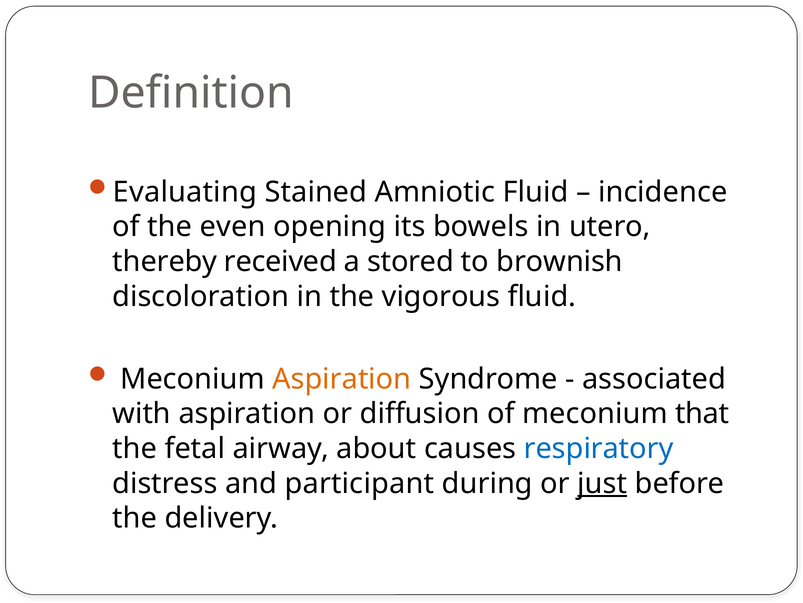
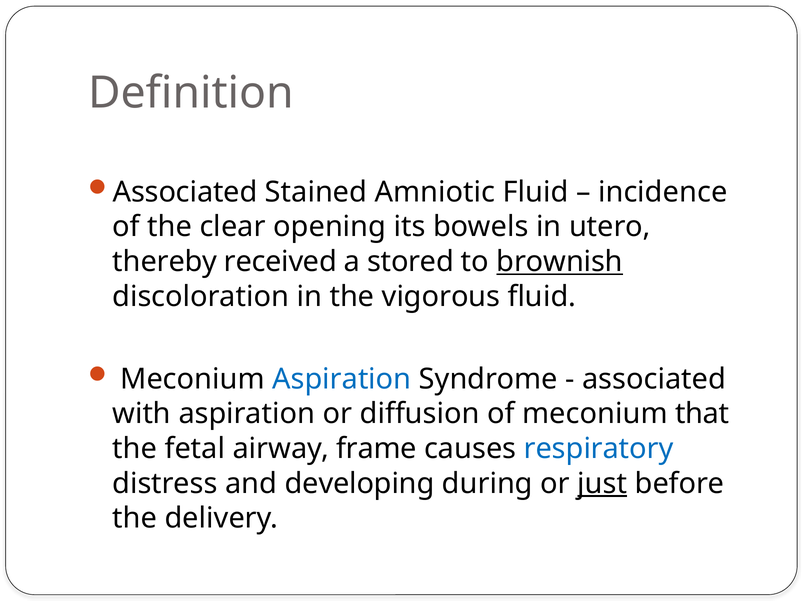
Evaluating at (185, 192): Evaluating -> Associated
even: even -> clear
brownish underline: none -> present
Aspiration at (342, 379) colour: orange -> blue
about: about -> frame
participant: participant -> developing
